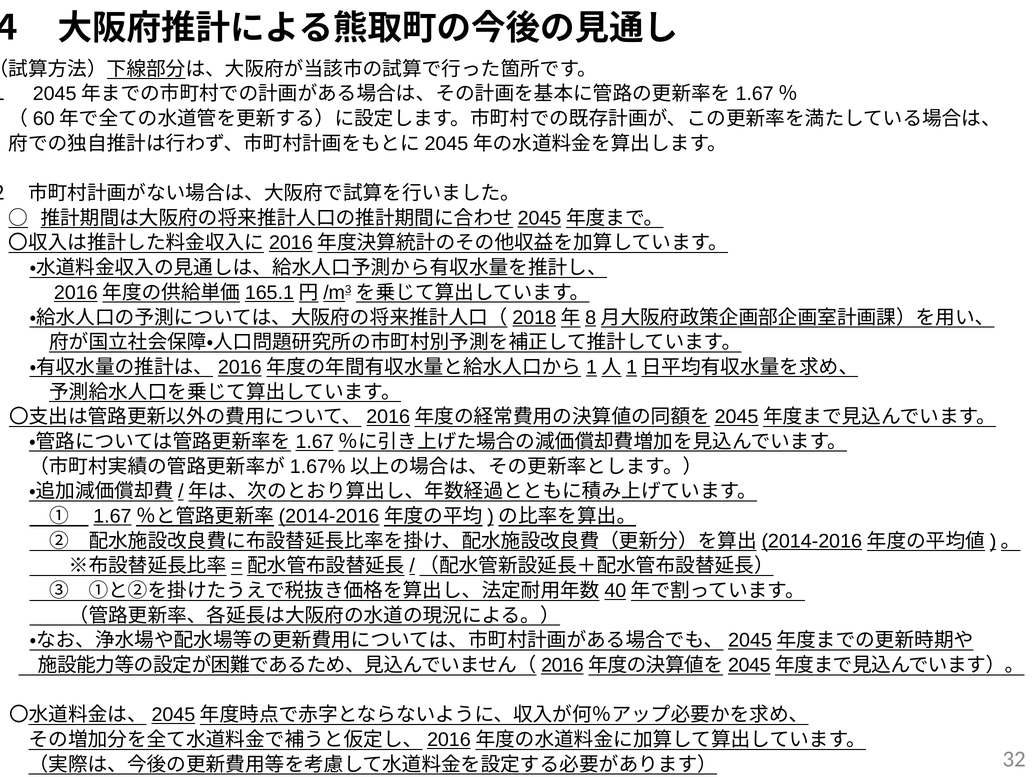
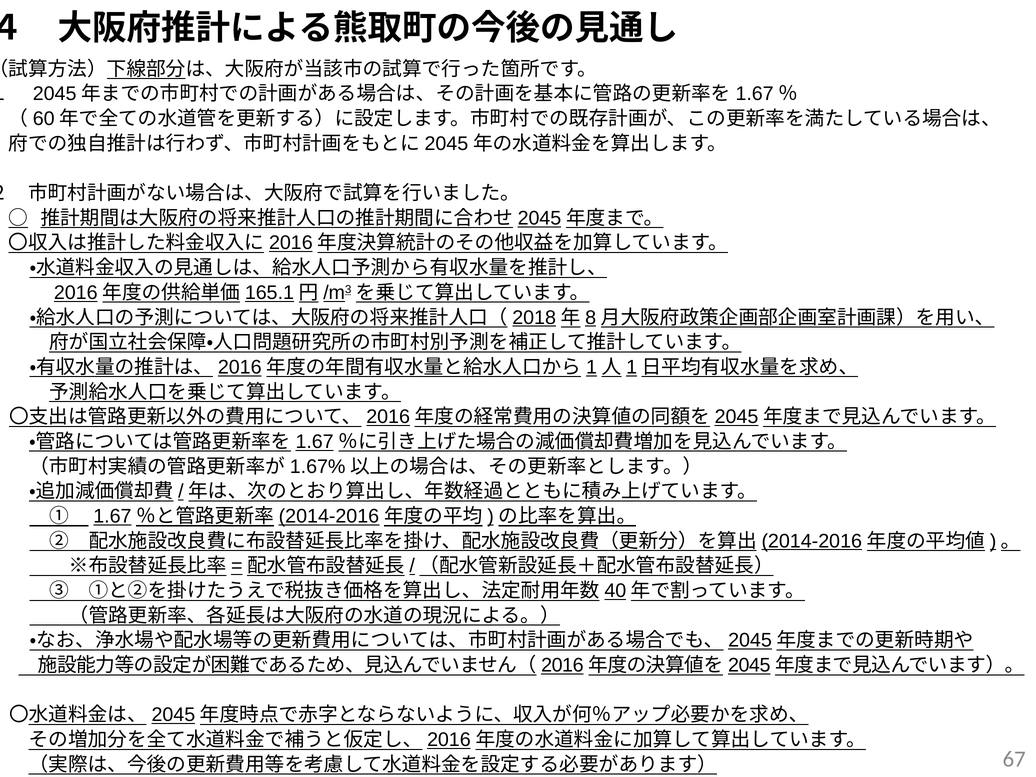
32: 32 -> 67
